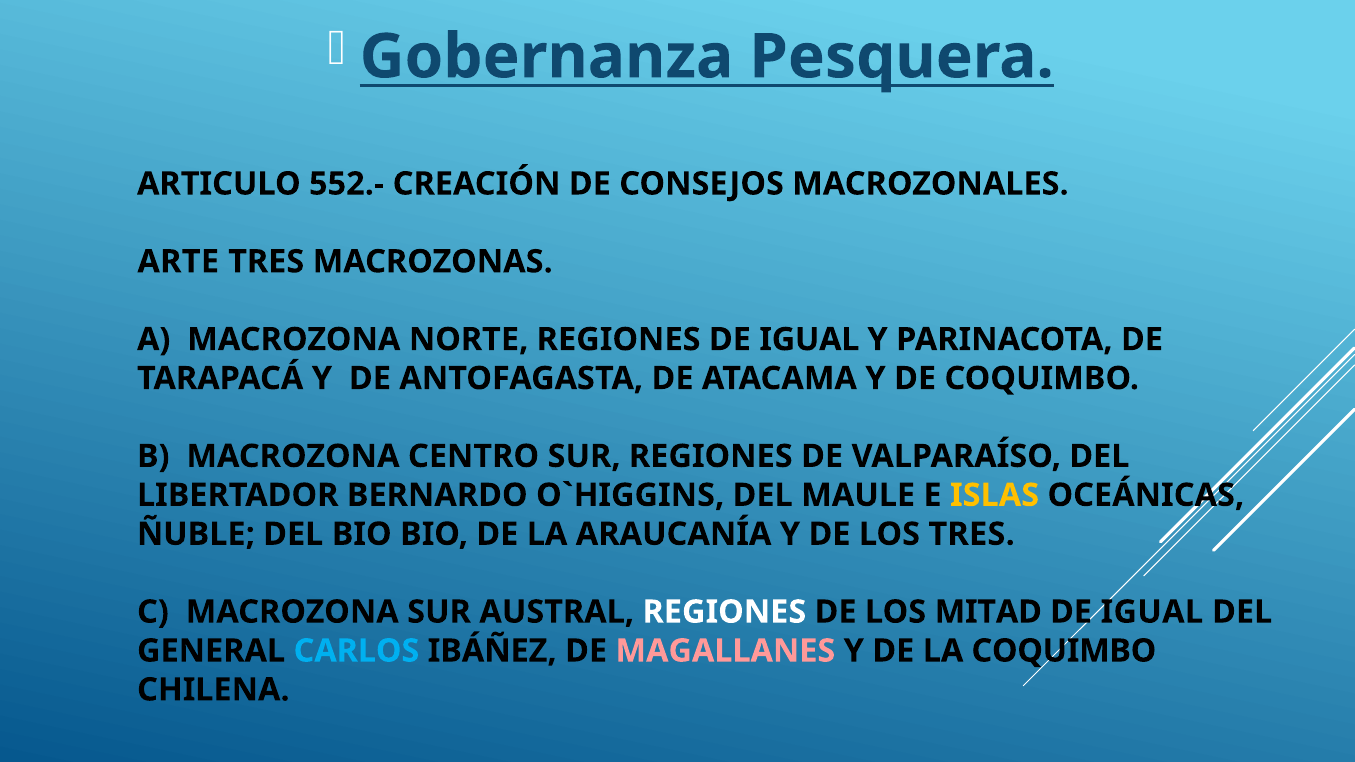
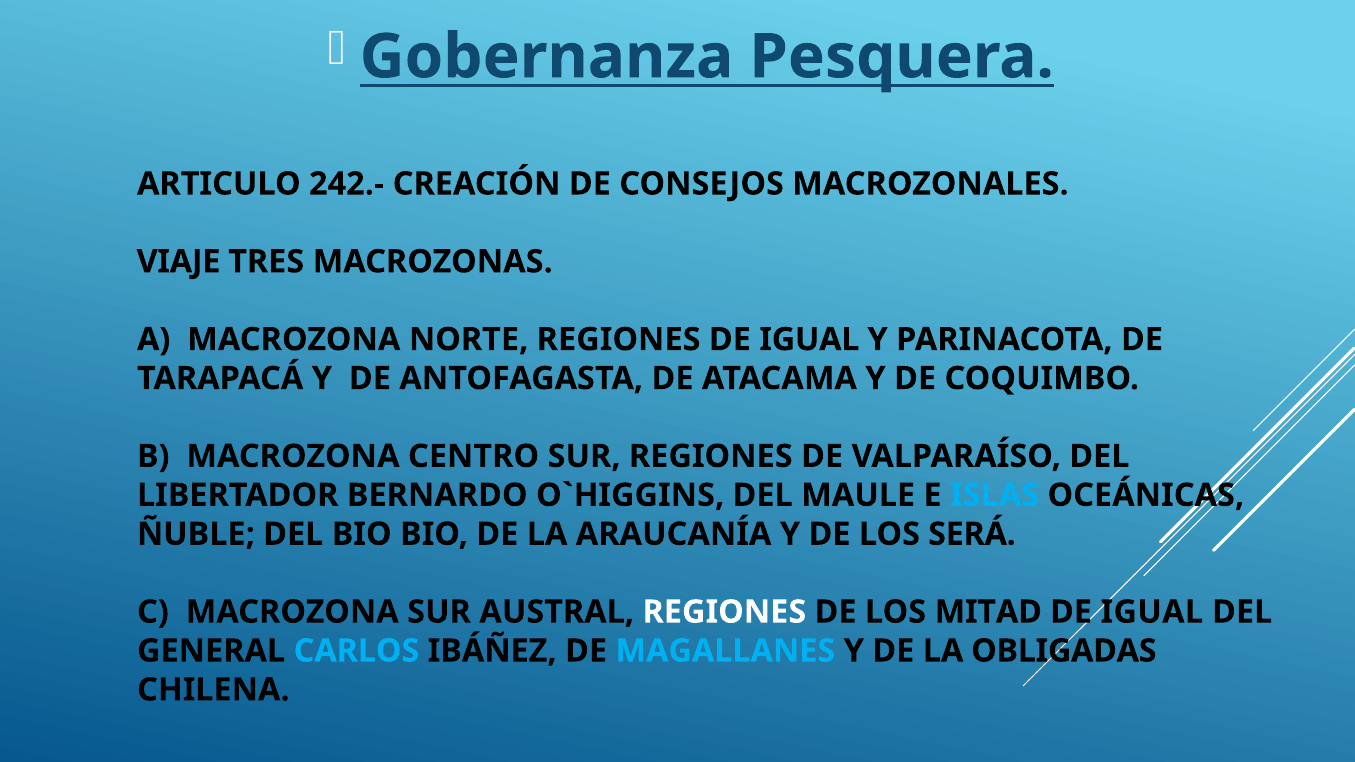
552.-: 552.- -> 242.-
ARTE: ARTE -> VIAJE
ISLAS colour: yellow -> light blue
LOS TRES: TRES -> SERÁ
MAGALLANES colour: pink -> light blue
LA COQUIMBO: COQUIMBO -> OBLIGADAS
